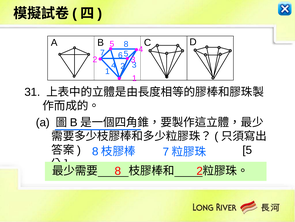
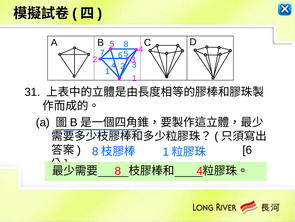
5 at (247, 150): 5 -> 6
7 at (166, 151): 7 -> 1
2 at (200, 170): 2 -> 4
